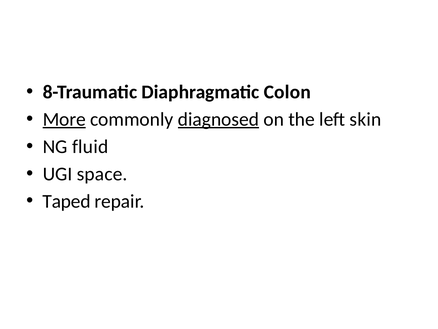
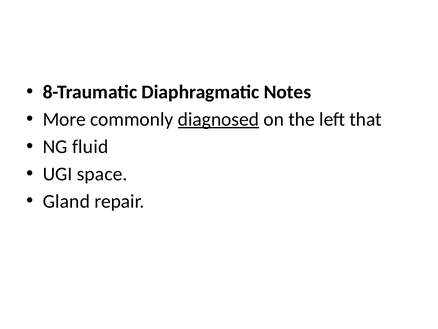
Colon: Colon -> Notes
More underline: present -> none
skin: skin -> that
Taped: Taped -> Gland
